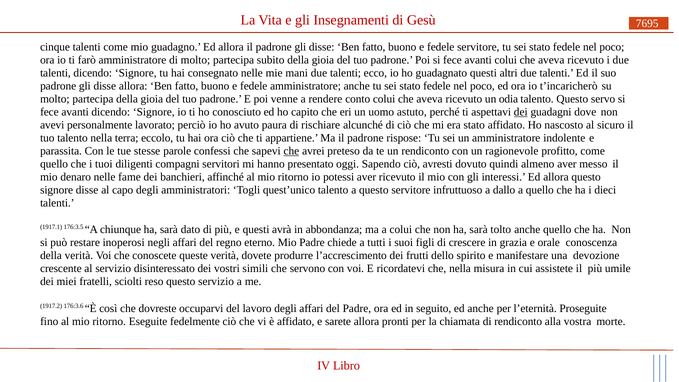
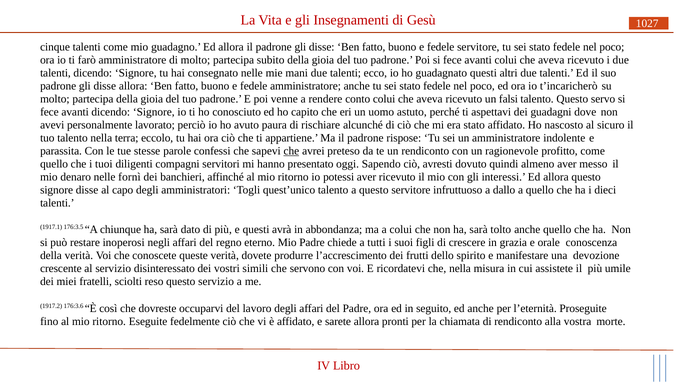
7695: 7695 -> 1027
odia: odia -> falsi
dei at (521, 112) underline: present -> none
fame: fame -> fornì
